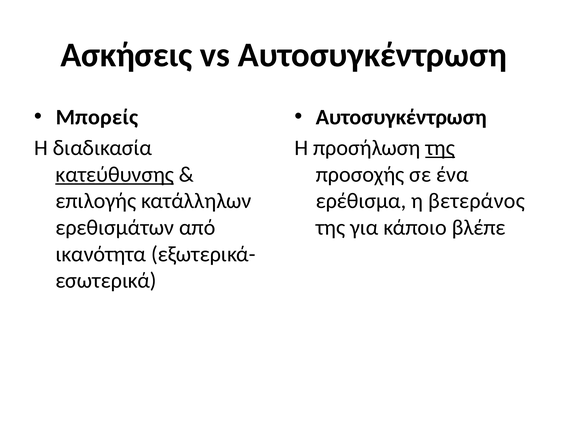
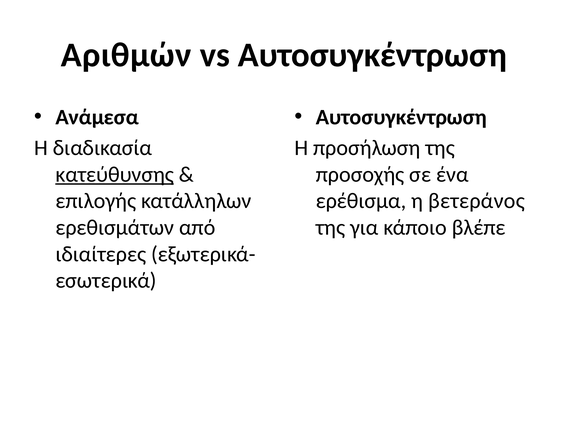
Ασκήσεις: Ασκήσεις -> Αριθμών
Μπορείς: Μπορείς -> Ανάμεσα
της at (440, 148) underline: present -> none
ικανότητα: ικανότητα -> ιδιαίτερες
